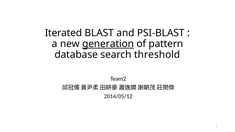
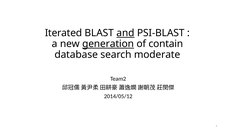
and underline: none -> present
pattern: pattern -> contain
threshold: threshold -> moderate
